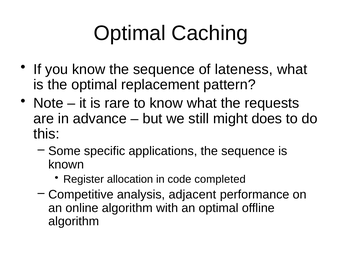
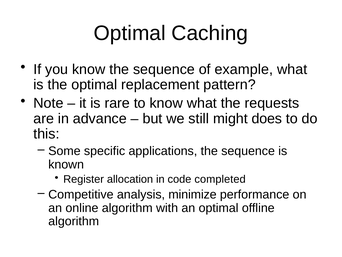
lateness: lateness -> example
adjacent: adjacent -> minimize
